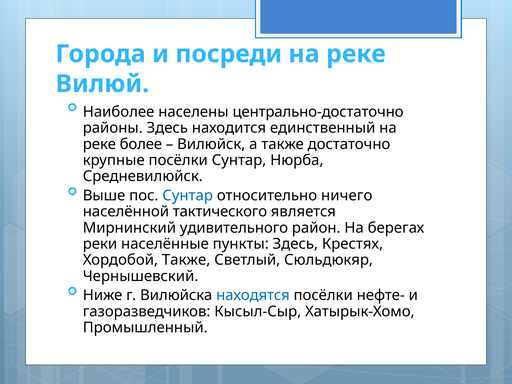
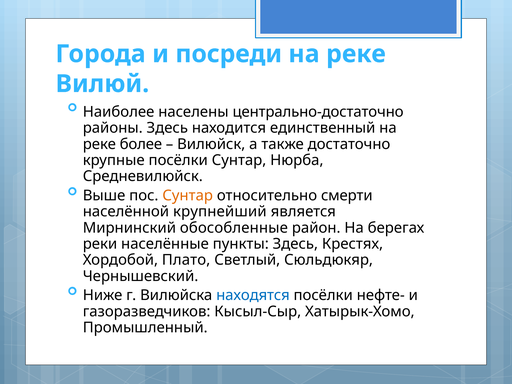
Сунтар at (188, 196) colour: blue -> orange
ничего: ничего -> смерти
тактического: тактического -> крупнейший
удивительного: удивительного -> обособленные
Хордобой Также: Также -> Плато
